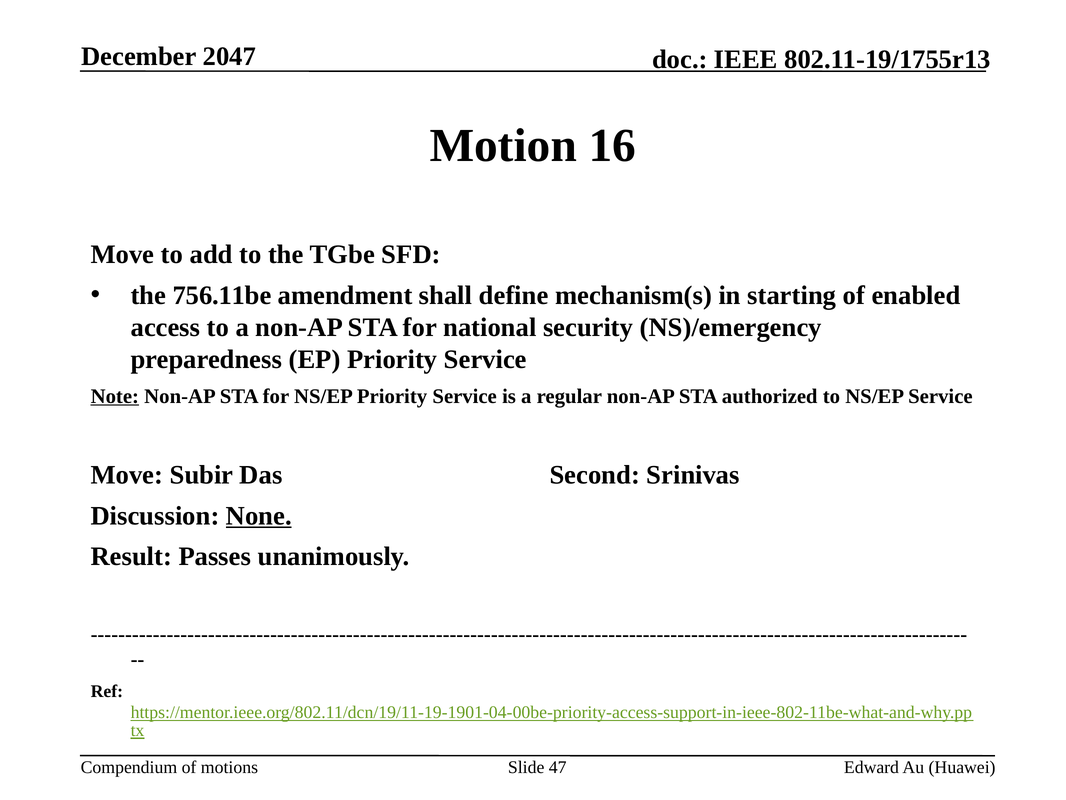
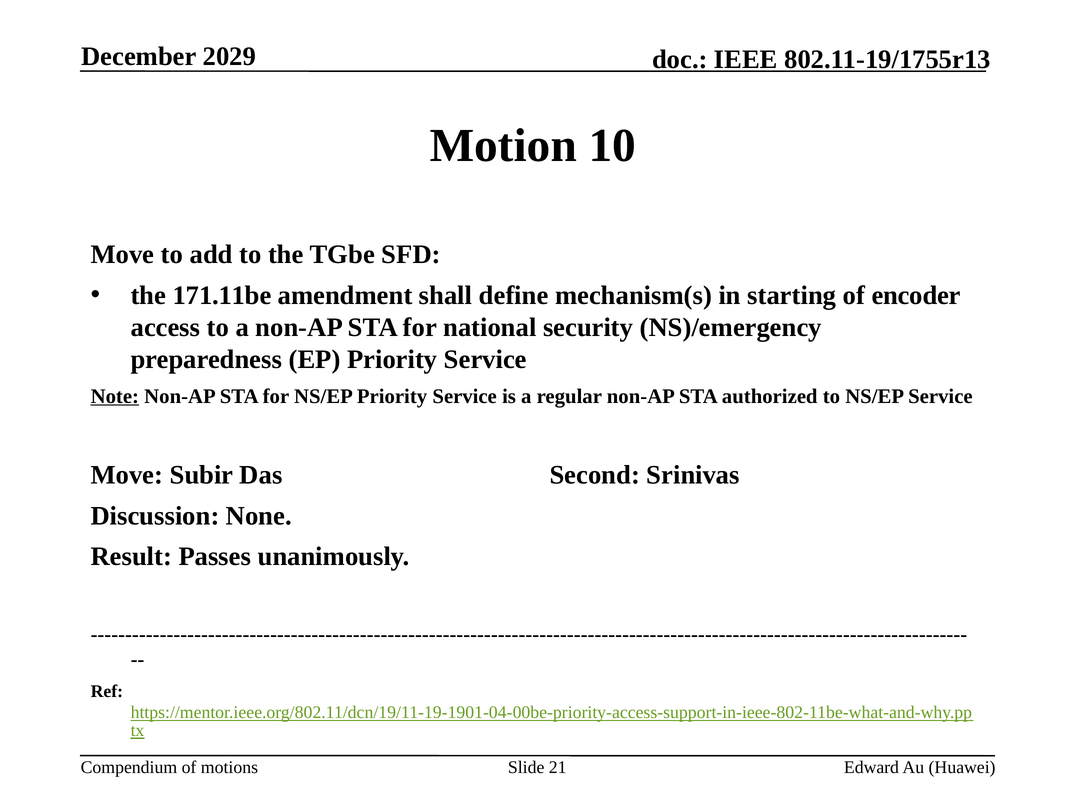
2047: 2047 -> 2029
16: 16 -> 10
756.11be: 756.11be -> 171.11be
enabled: enabled -> encoder
None underline: present -> none
47: 47 -> 21
